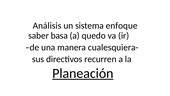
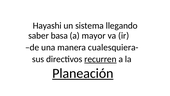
Análisis: Análisis -> Hayashi
enfoque: enfoque -> llegando
quedo: quedo -> mayor
recurren underline: none -> present
